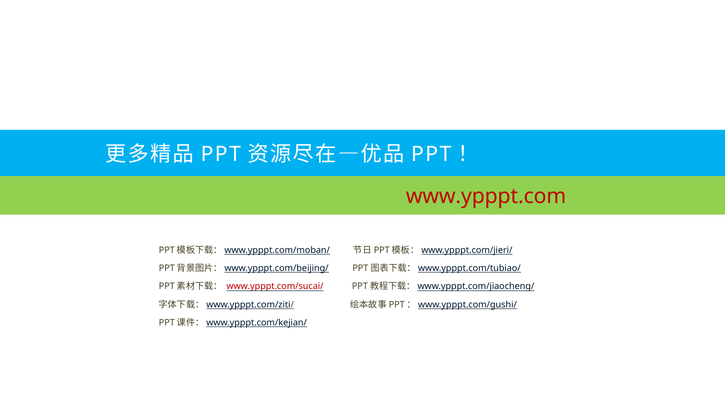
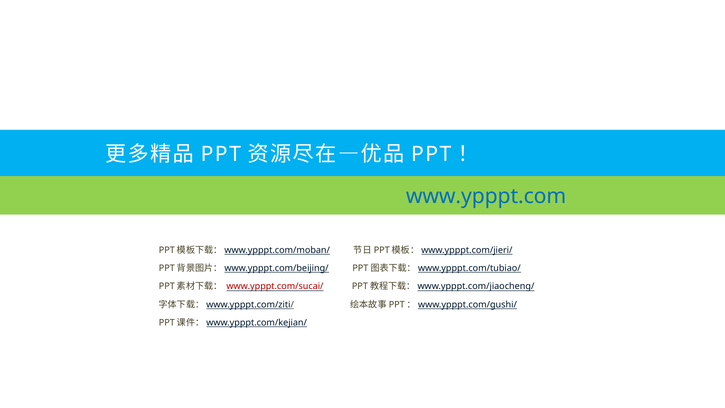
www.ypppt.com colour: red -> blue
